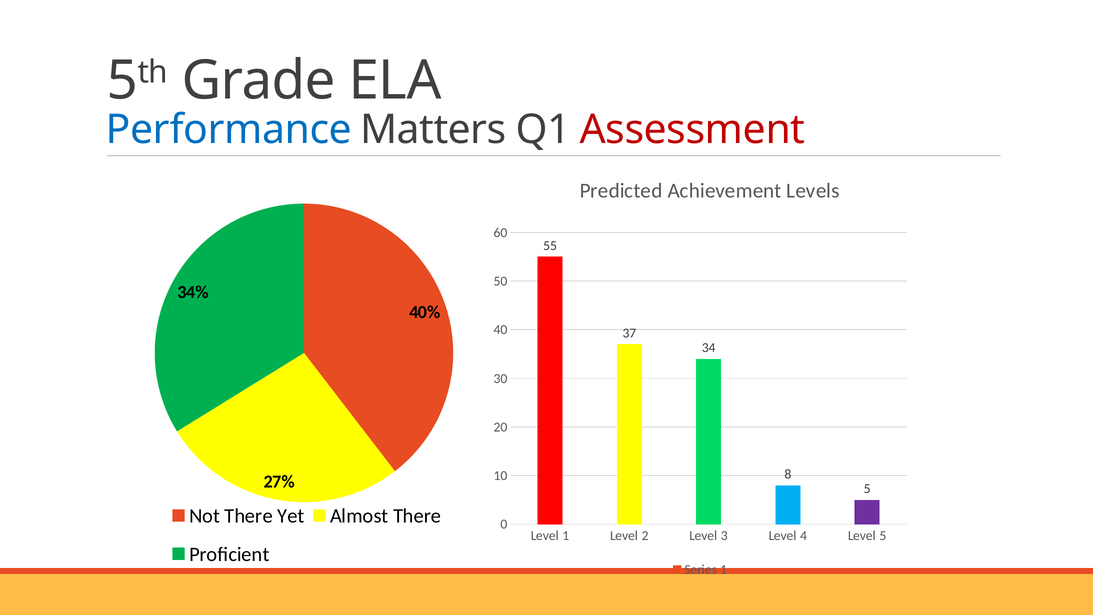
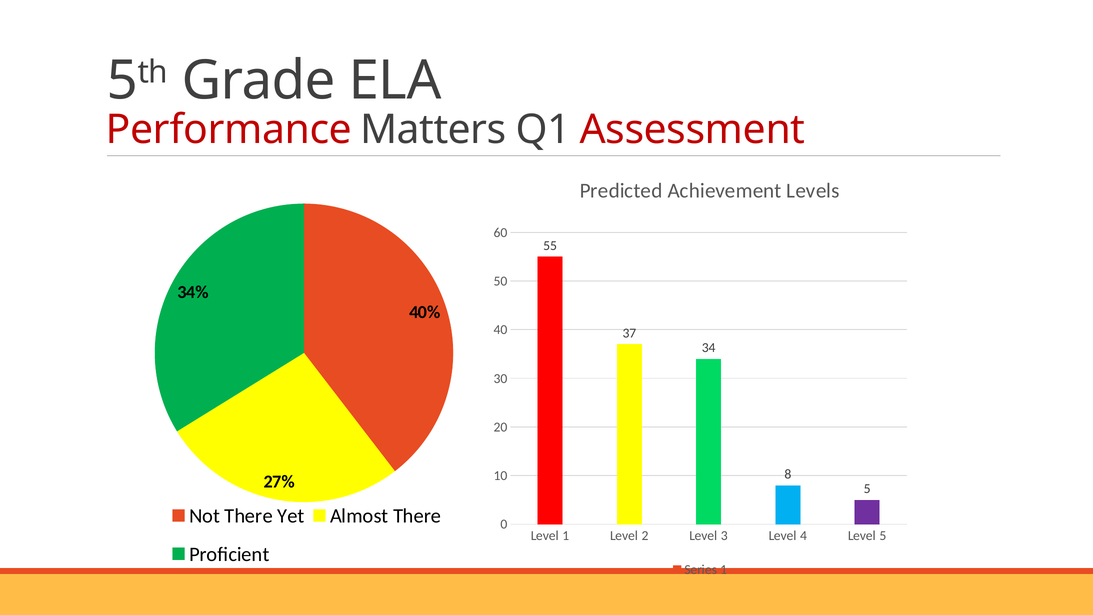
Performance colour: blue -> red
